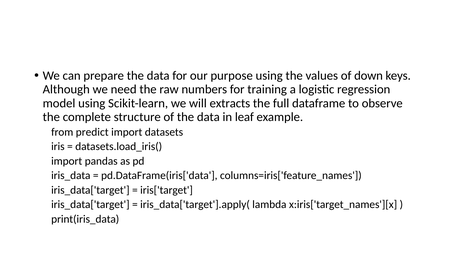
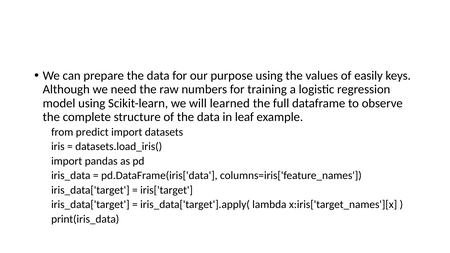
down: down -> easily
extracts: extracts -> learned
